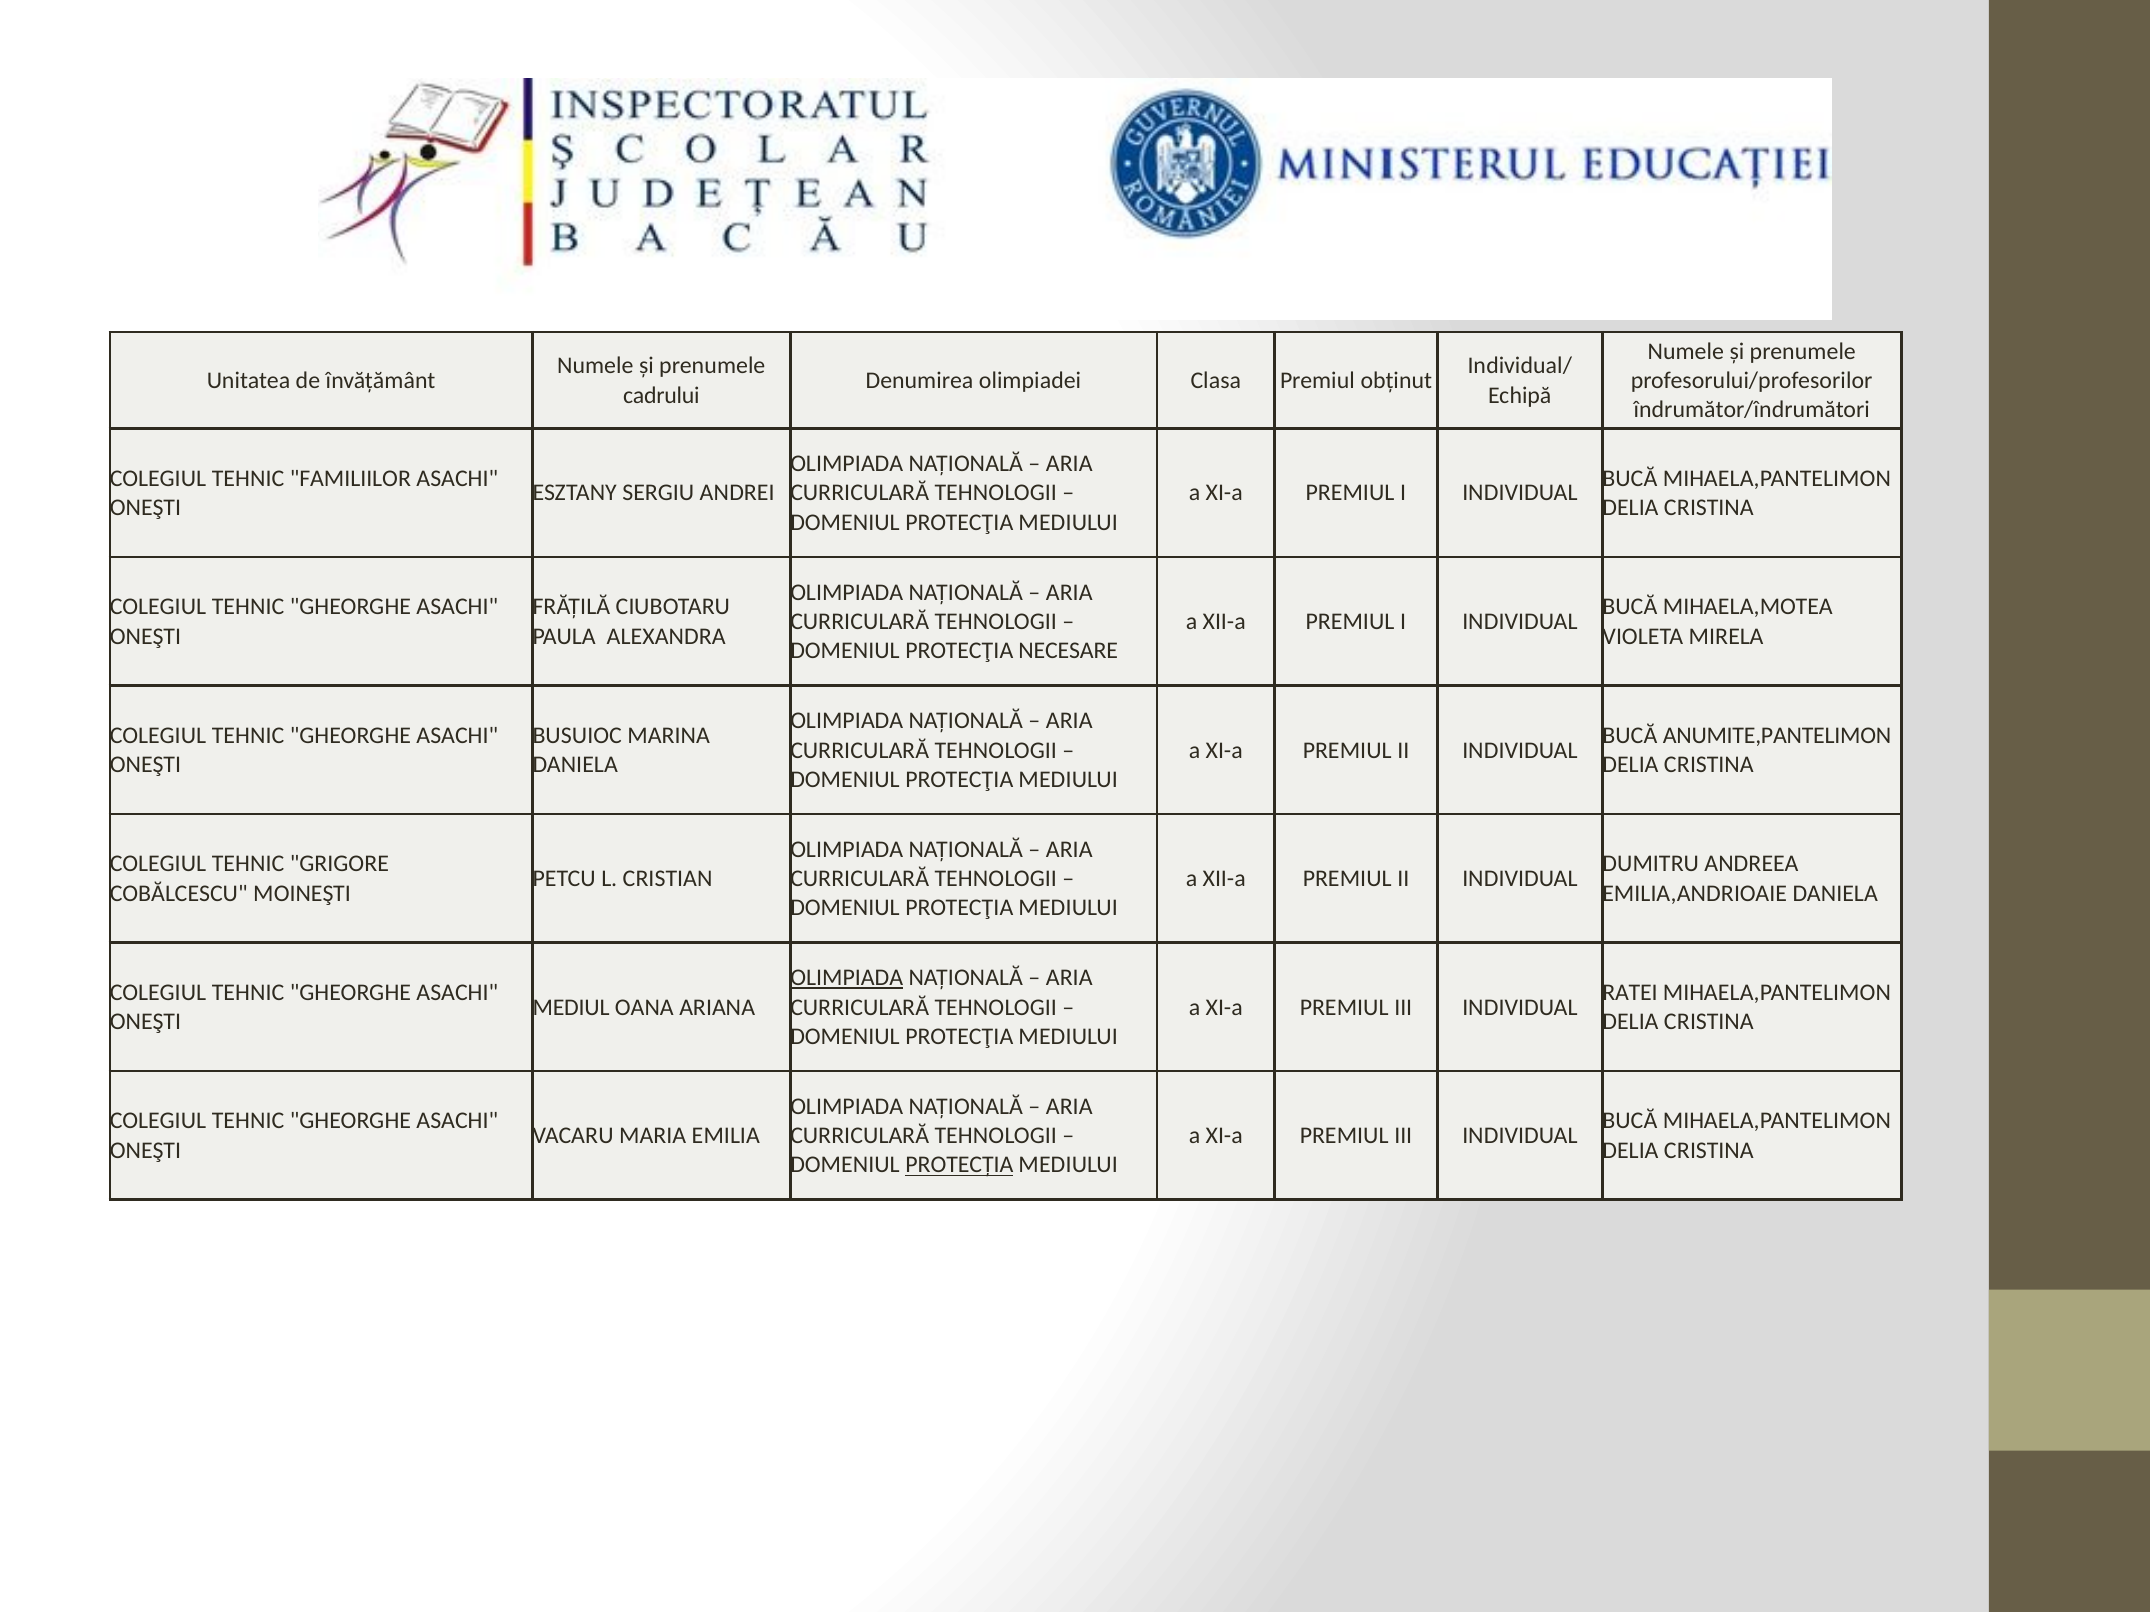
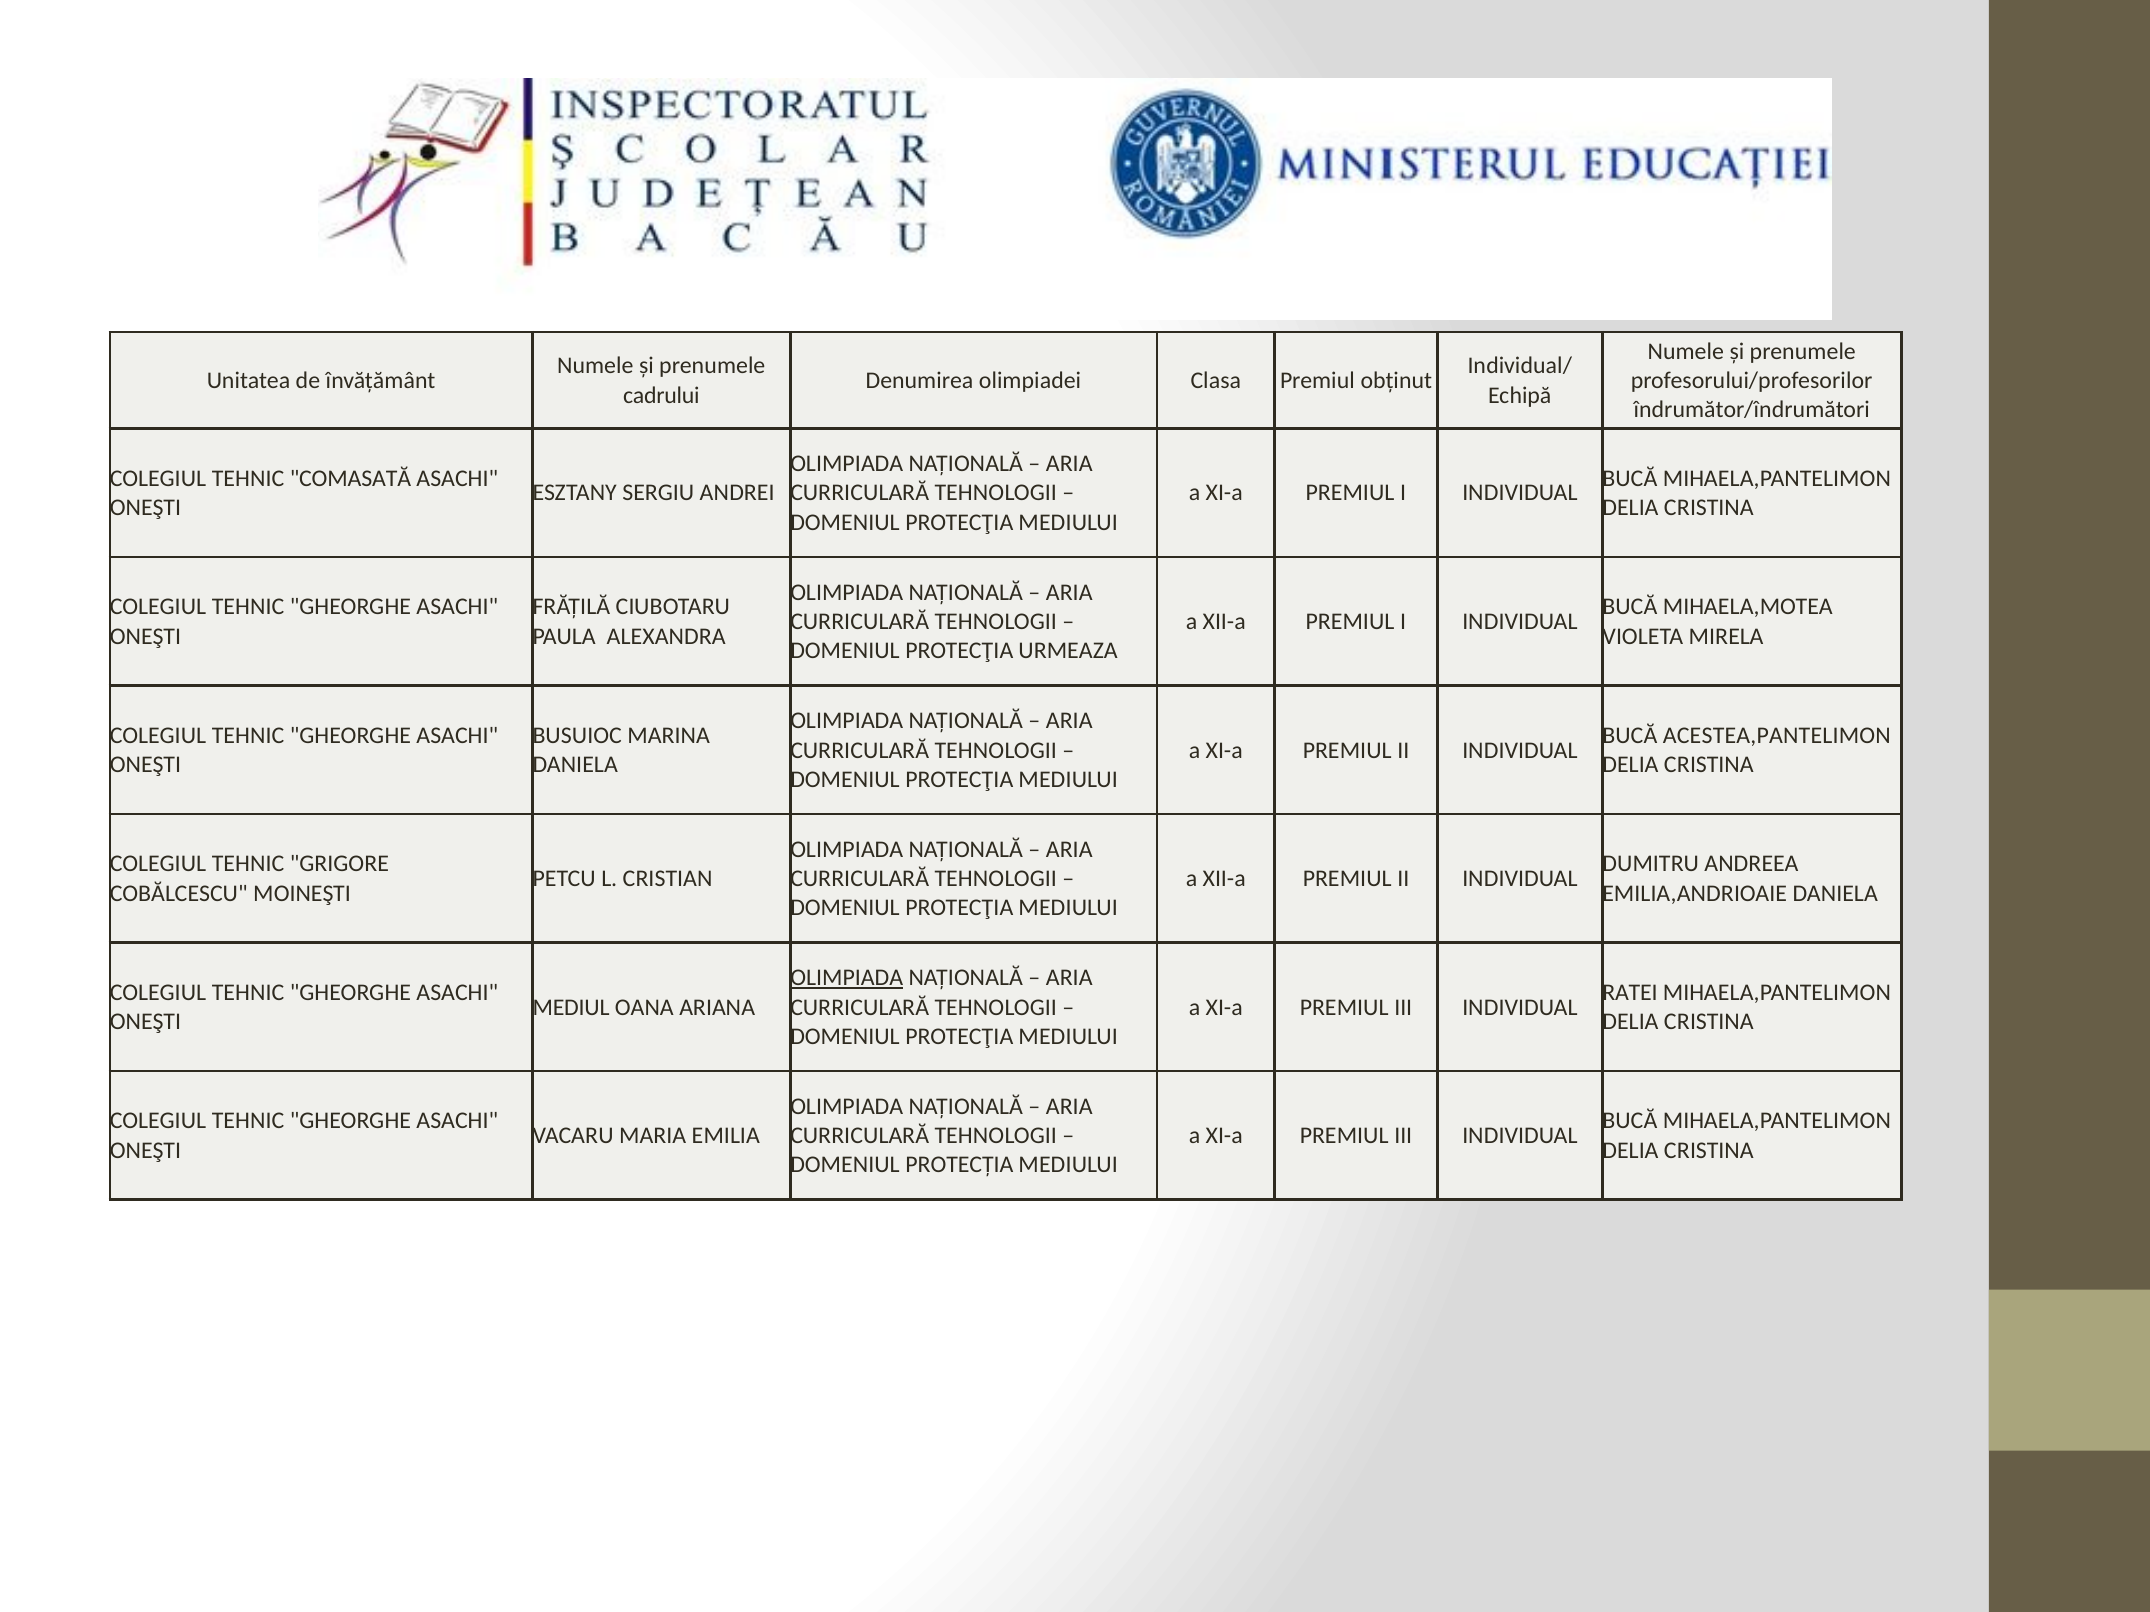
FAMILIILOR: FAMILIILOR -> COMASATĂ
NECESARE: NECESARE -> URMEAZA
ANUMITE,PANTELIMON: ANUMITE,PANTELIMON -> ACESTEA,PANTELIMON
PROTECŢIA at (959, 1165) underline: present -> none
